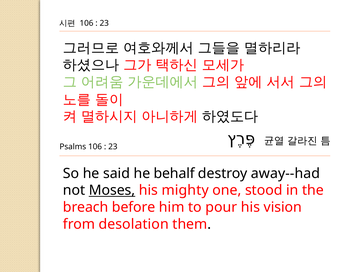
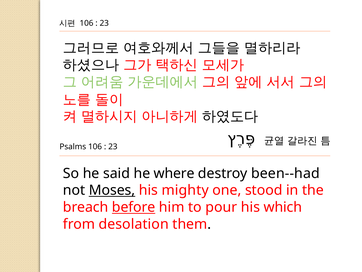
behalf: behalf -> where
away--had: away--had -> been--had
before underline: none -> present
vision: vision -> which
